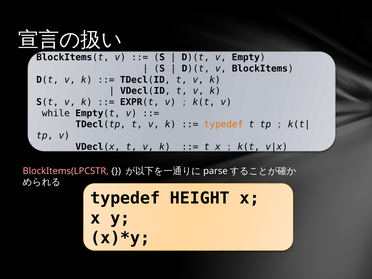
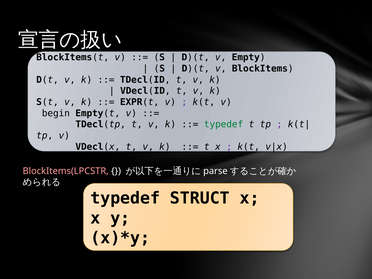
while: while -> begin
typedef at (224, 124) colour: orange -> green
HEIGHT: HEIGHT -> STRUCT
